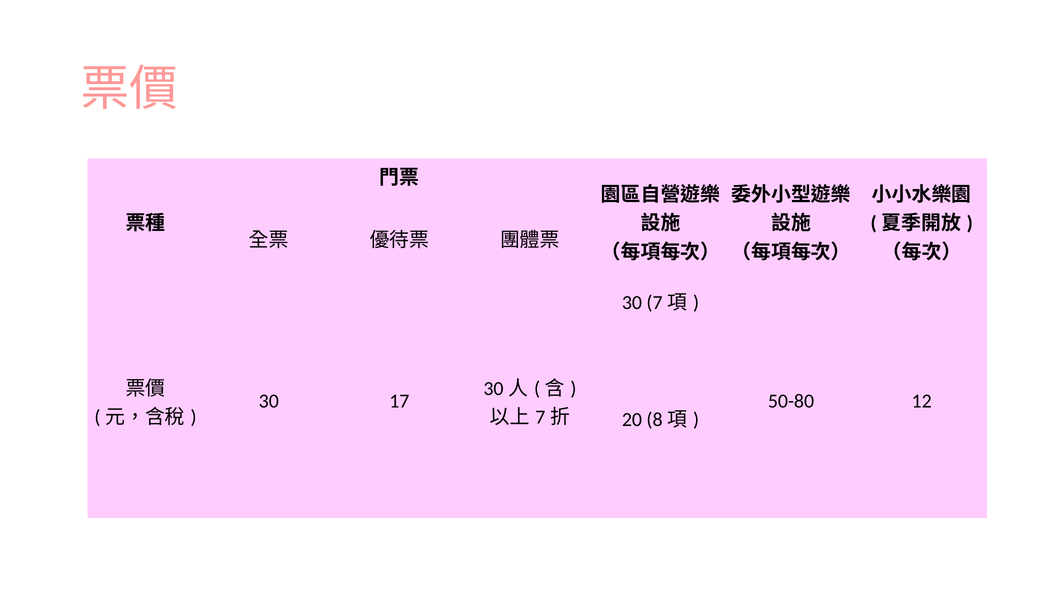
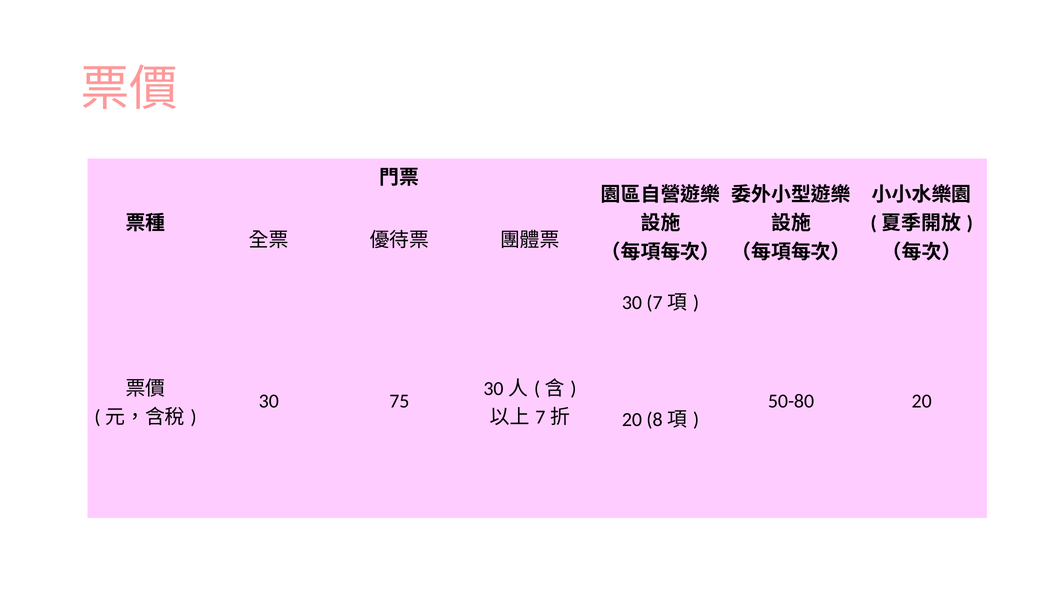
17: 17 -> 75
50-80 12: 12 -> 20
